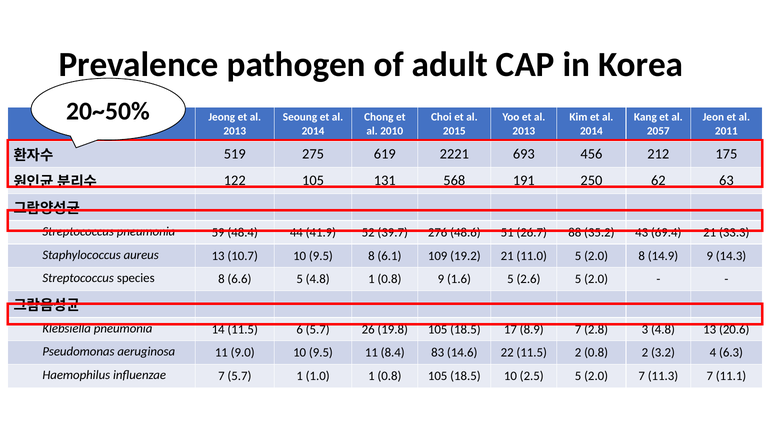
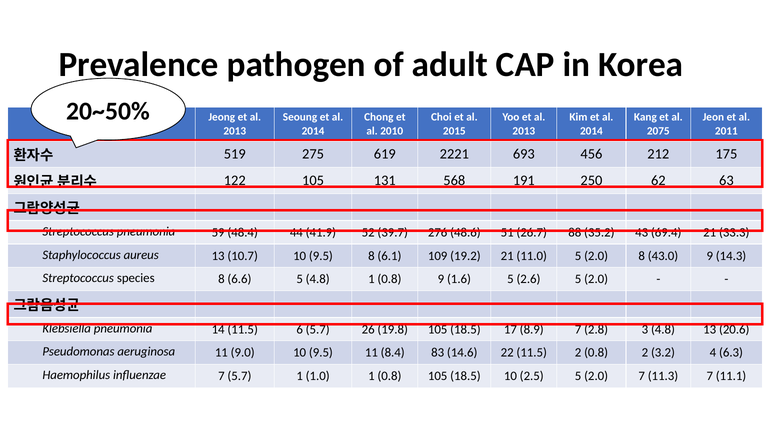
2057: 2057 -> 2075
14.9: 14.9 -> 43.0
